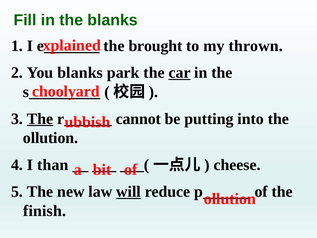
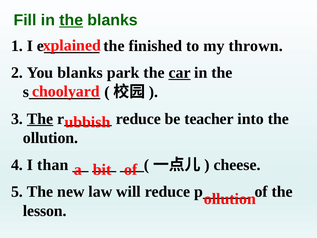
the at (71, 20) underline: none -> present
brought: brought -> finished
cannot at (138, 119): cannot -> reduce
putting: putting -> teacher
will underline: present -> none
finish: finish -> lesson
